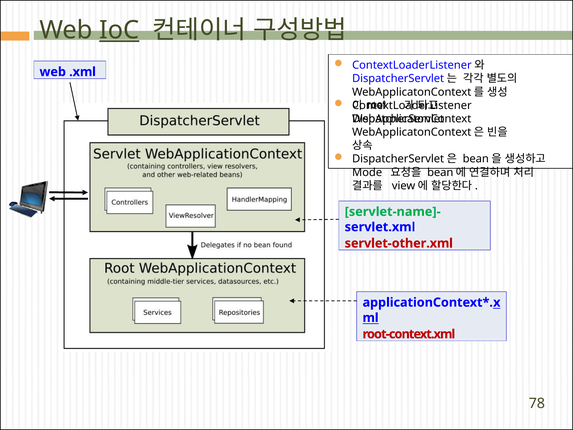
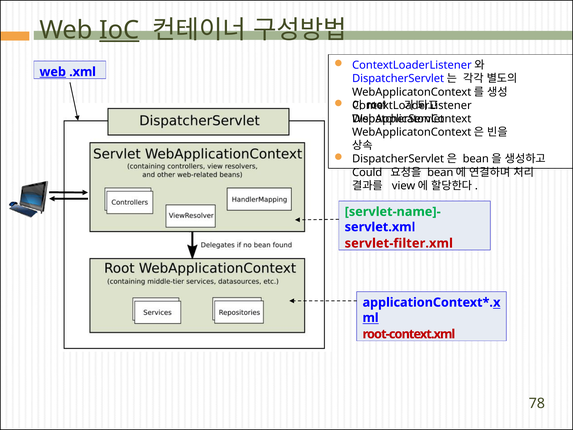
web at (53, 72) underline: none -> present
Mode: Mode -> Could
servlet-other.xml: servlet-other.xml -> servlet-filter.xml
